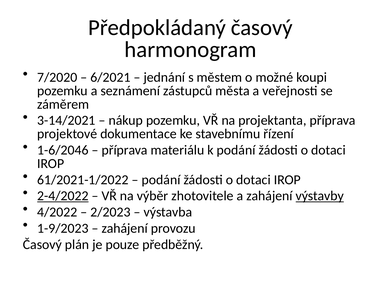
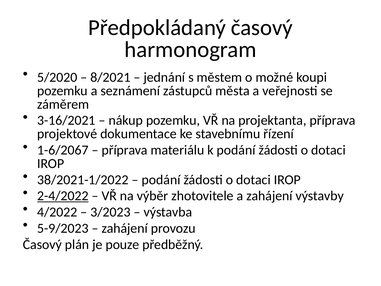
7/2020: 7/2020 -> 5/2020
6/2021: 6/2021 -> 8/2021
3-14/2021: 3-14/2021 -> 3-16/2021
1-6/2046: 1-6/2046 -> 1-6/2067
61/2021-1/2022: 61/2021-1/2022 -> 38/2021-1/2022
výstavby underline: present -> none
2/2023: 2/2023 -> 3/2023
1-9/2023: 1-9/2023 -> 5-9/2023
